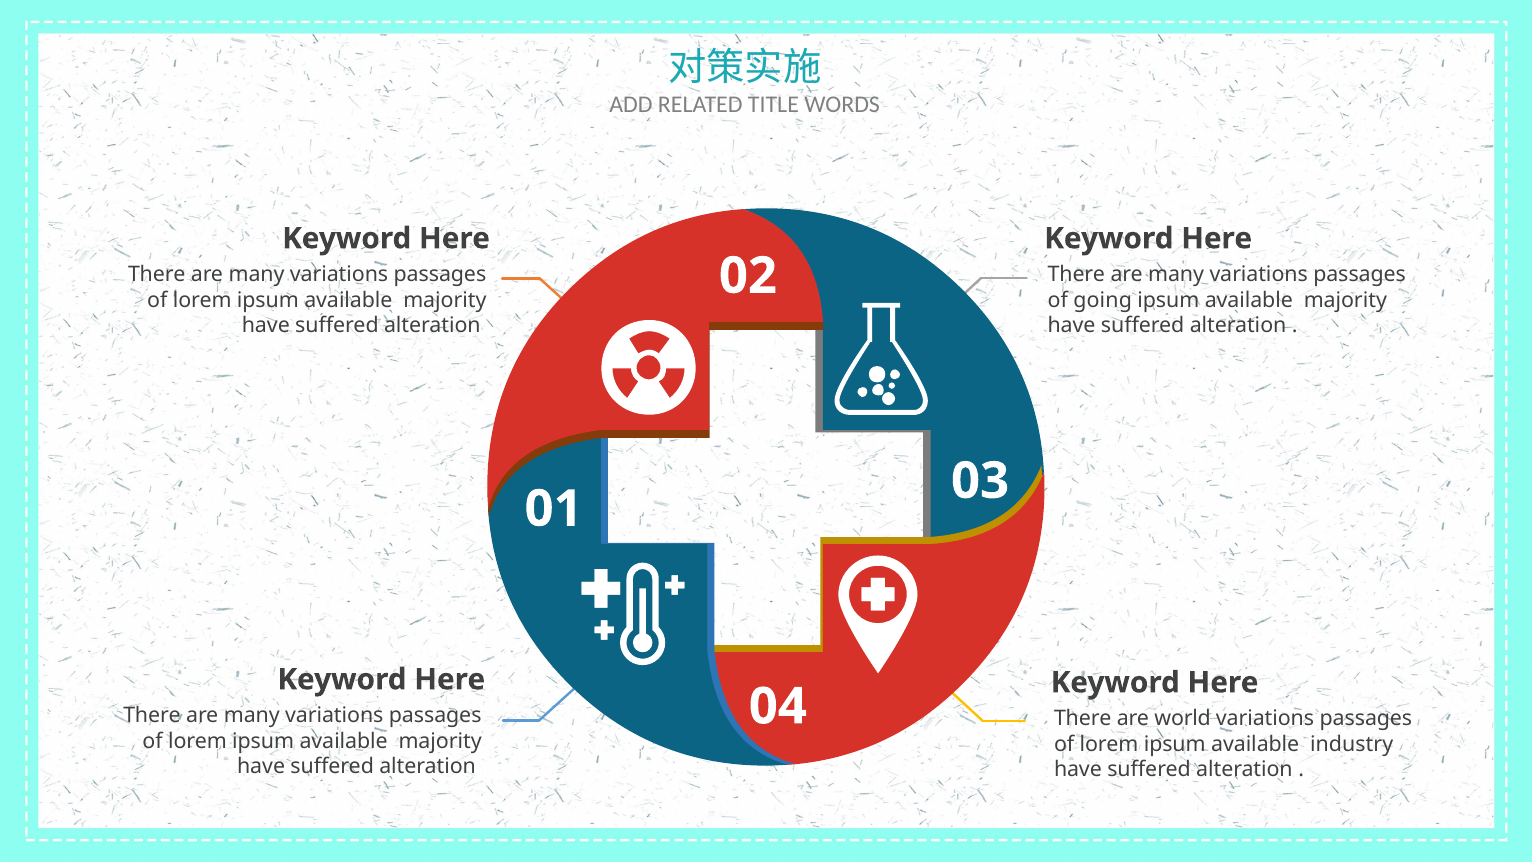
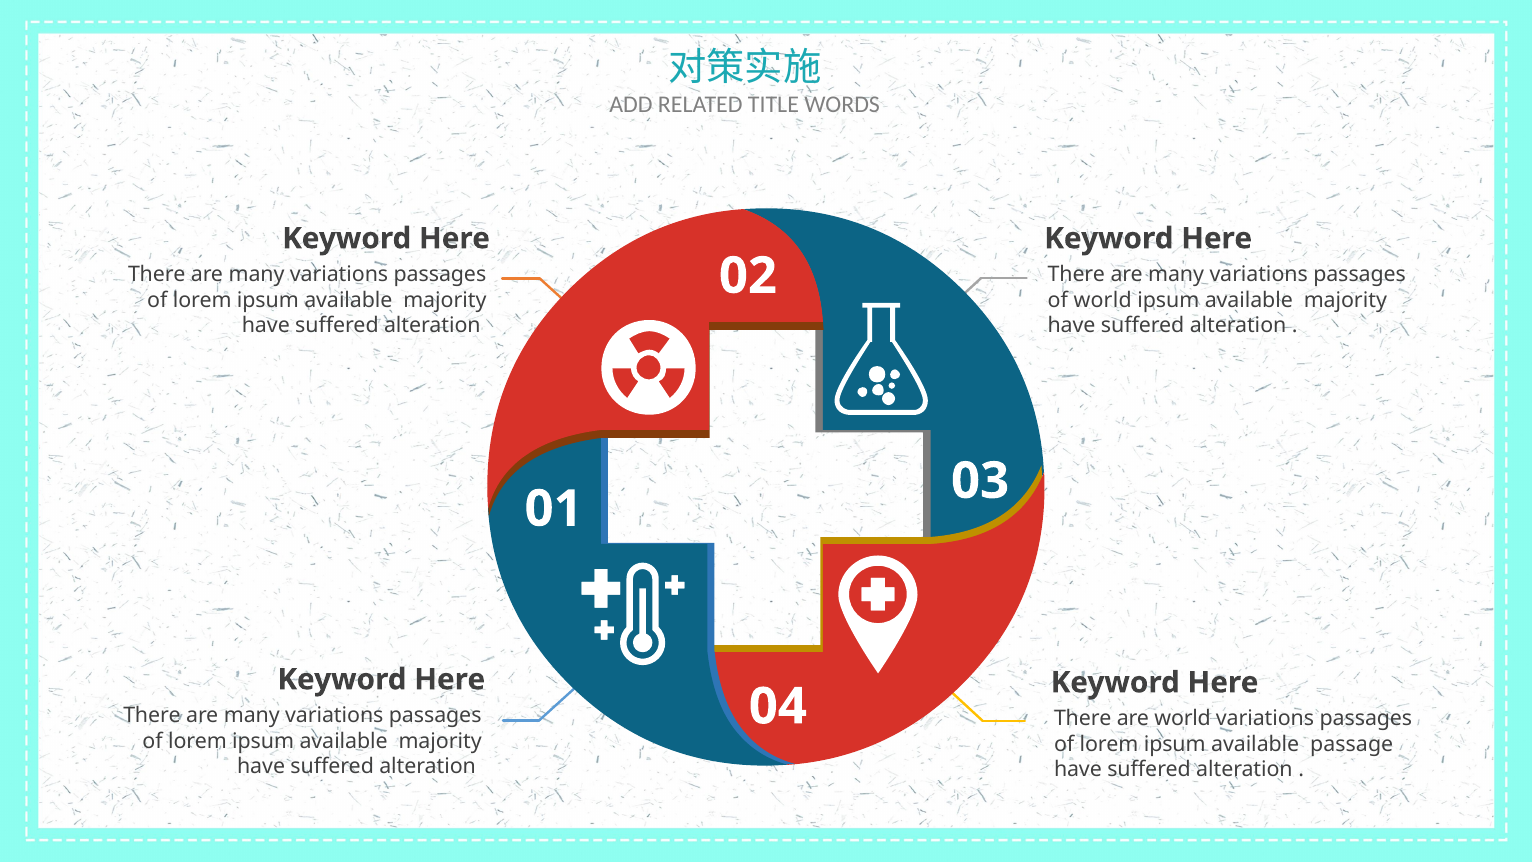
of going: going -> world
industry: industry -> passage
